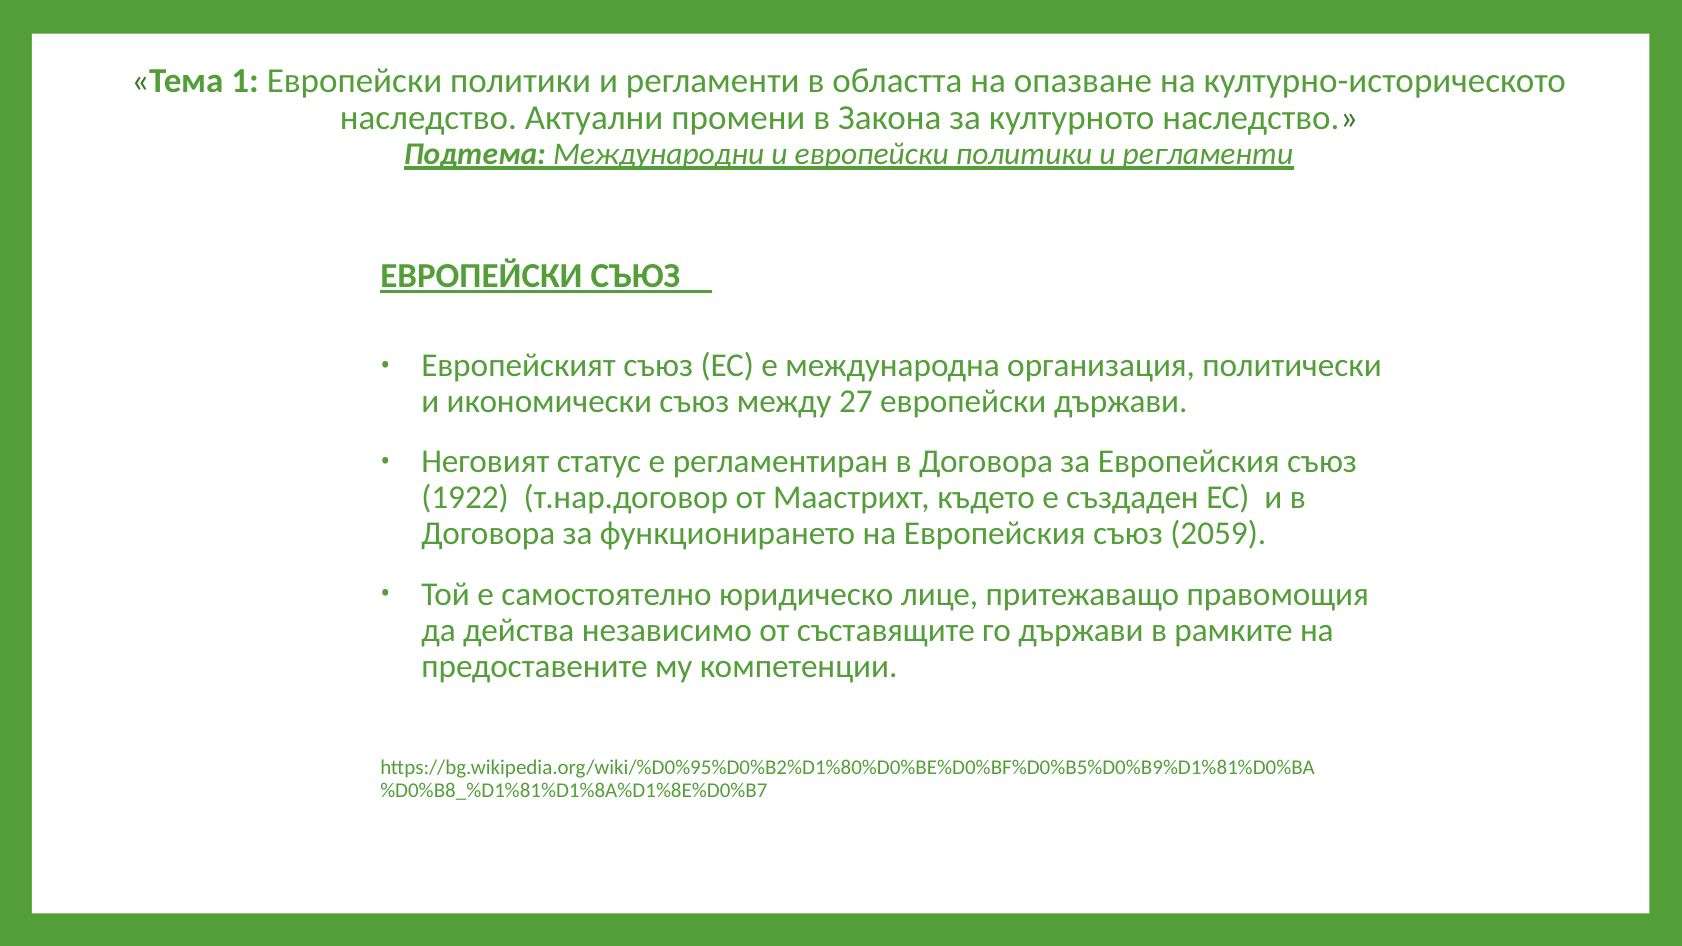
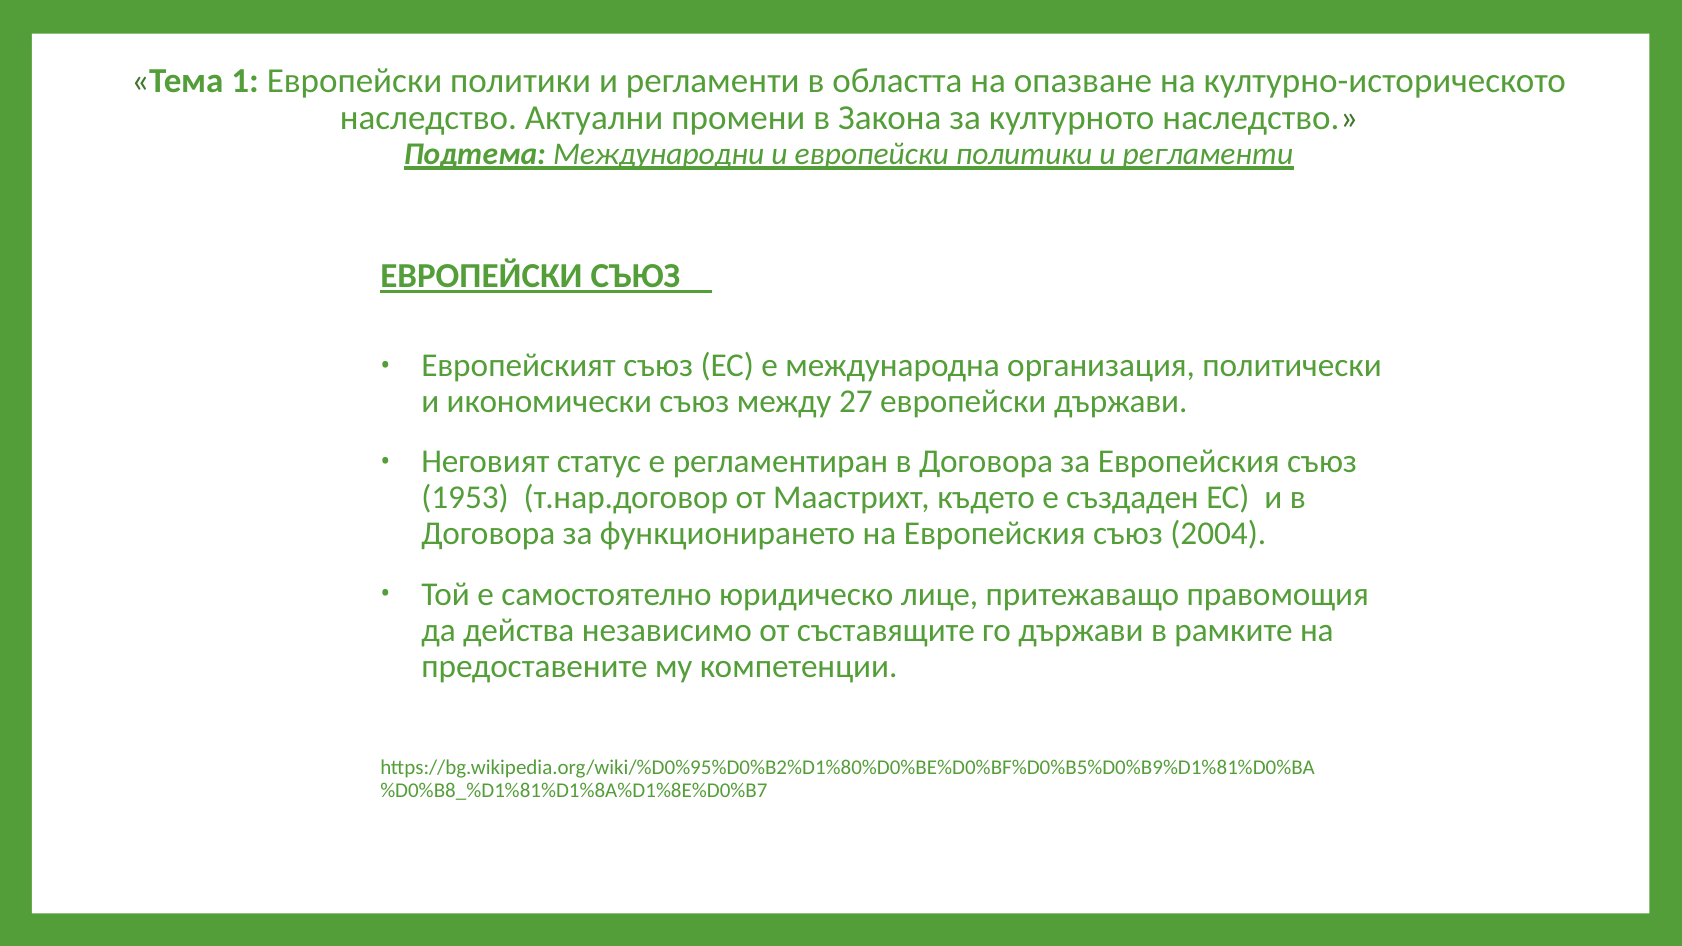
1922: 1922 -> 1953
2059: 2059 -> 2004
